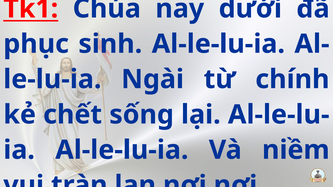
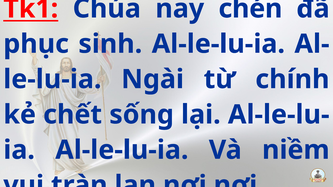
dưới: dưới -> chén
